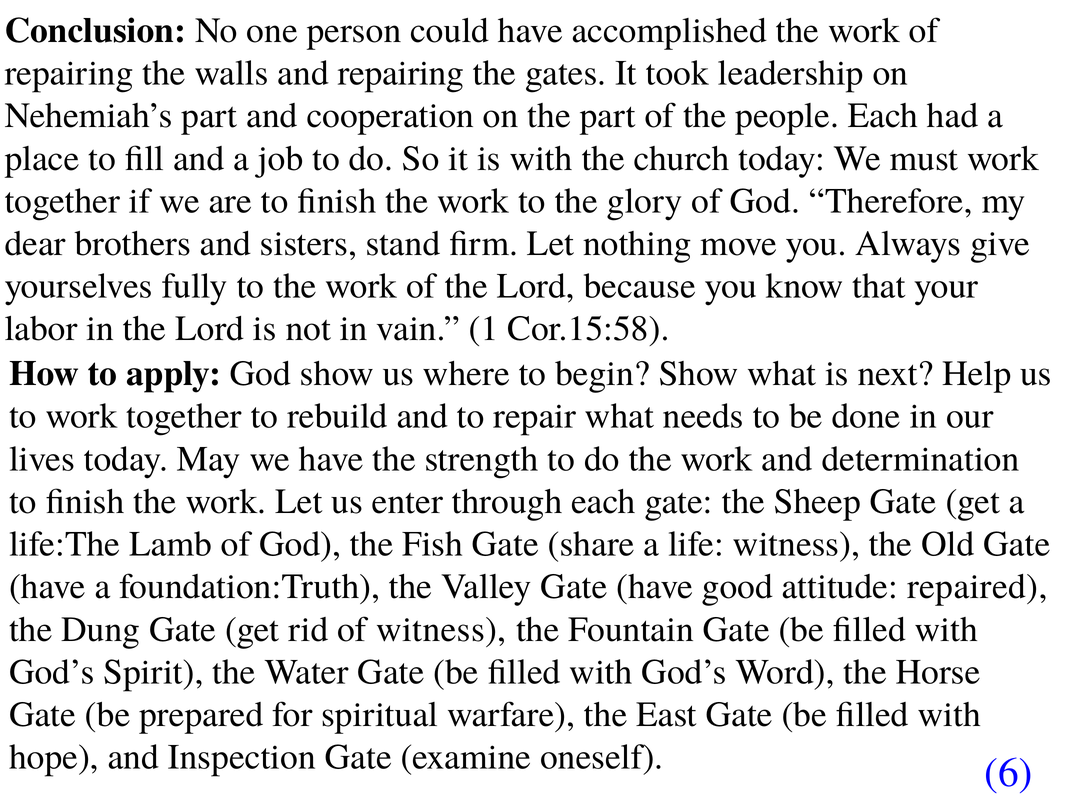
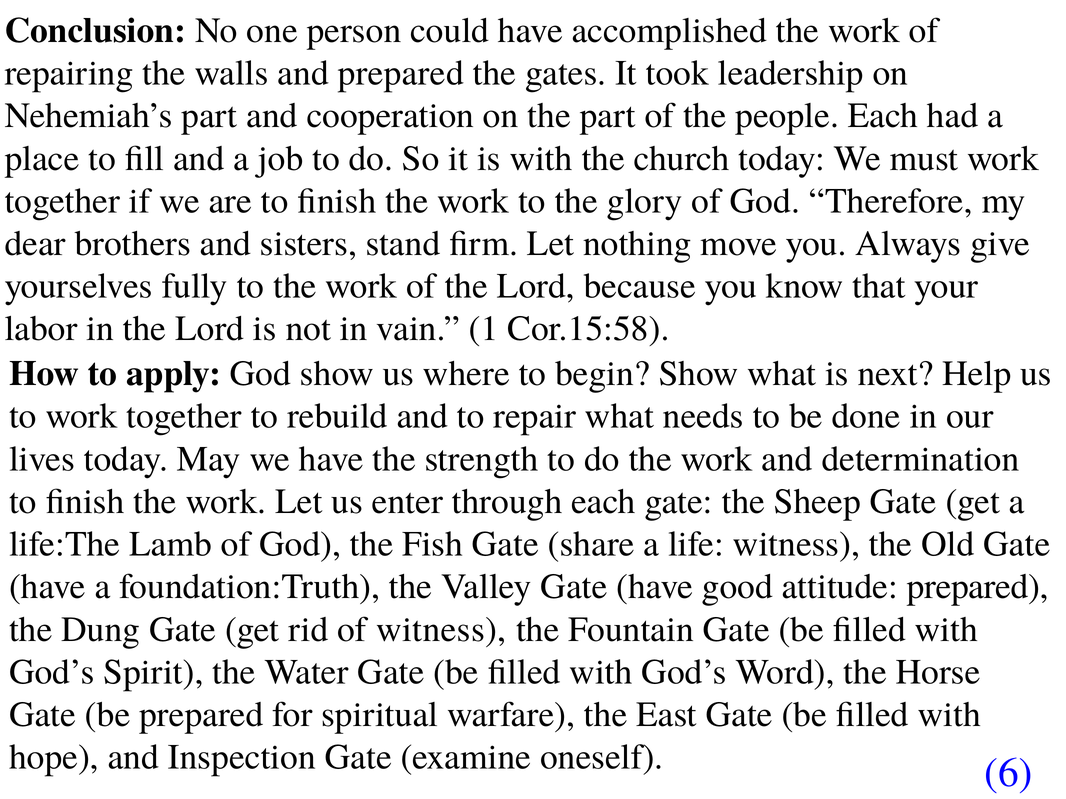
and repairing: repairing -> prepared
attitude repaired: repaired -> prepared
